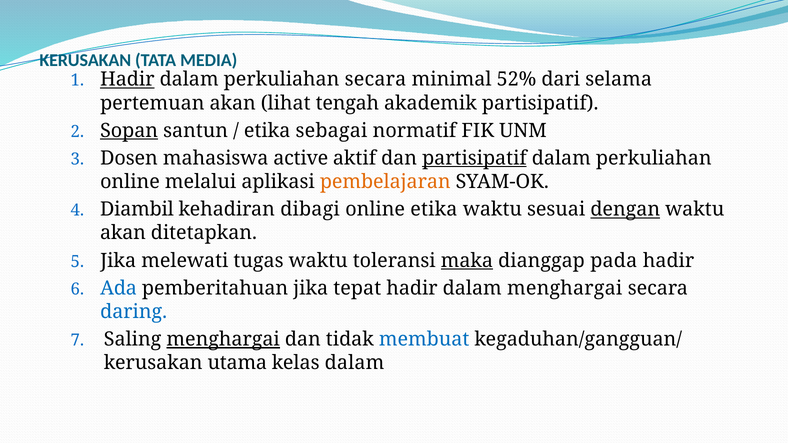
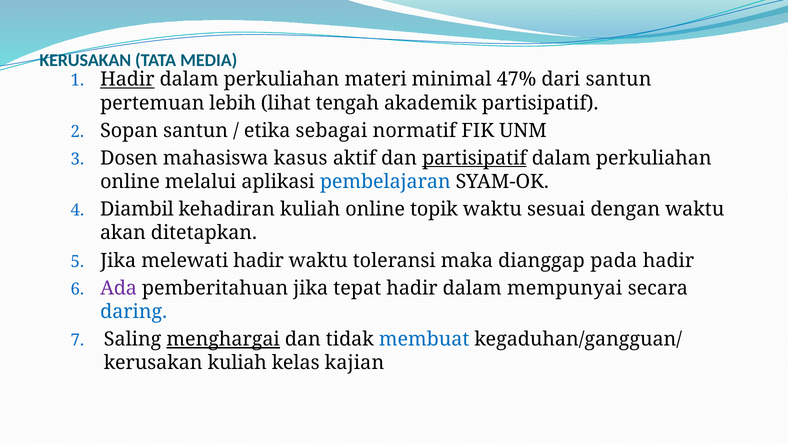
perkuliahan secara: secara -> materi
52%: 52% -> 47%
dari selama: selama -> santun
pertemuan akan: akan -> lebih
Sopan underline: present -> none
active: active -> kasus
pembelajaran colour: orange -> blue
kehadiran dibagi: dibagi -> kuliah
online etika: etika -> topik
dengan underline: present -> none
melewati tugas: tugas -> hadir
maka underline: present -> none
Ada colour: blue -> purple
dalam menghargai: menghargai -> mempunyai
kerusakan utama: utama -> kuliah
kelas dalam: dalam -> kajian
